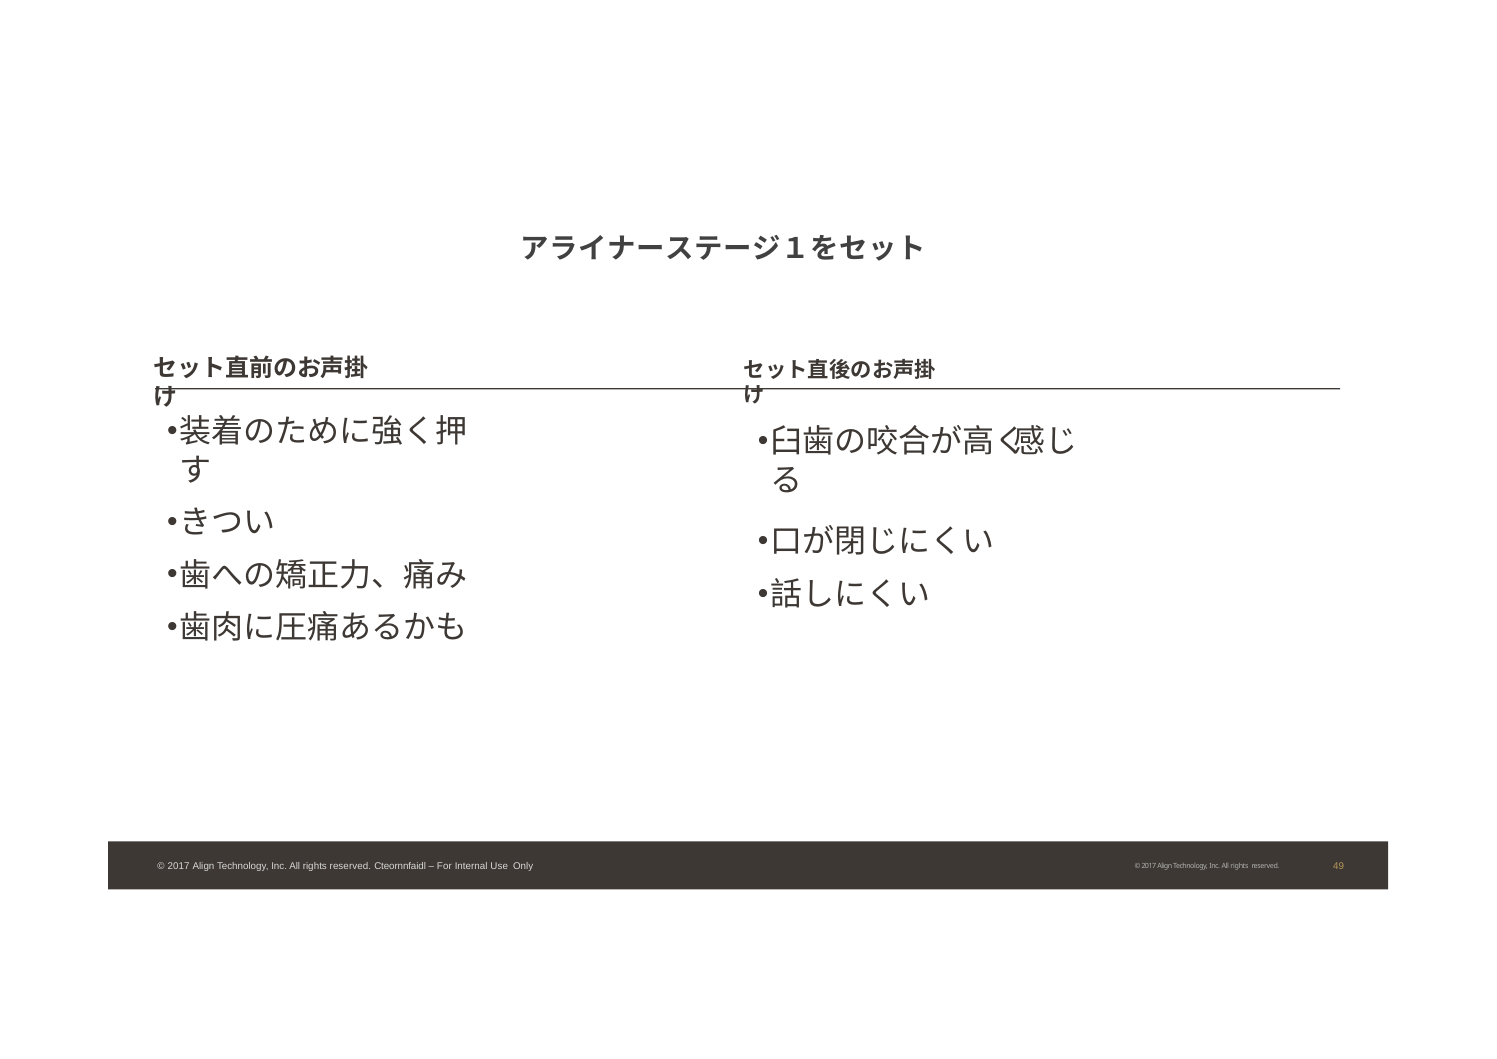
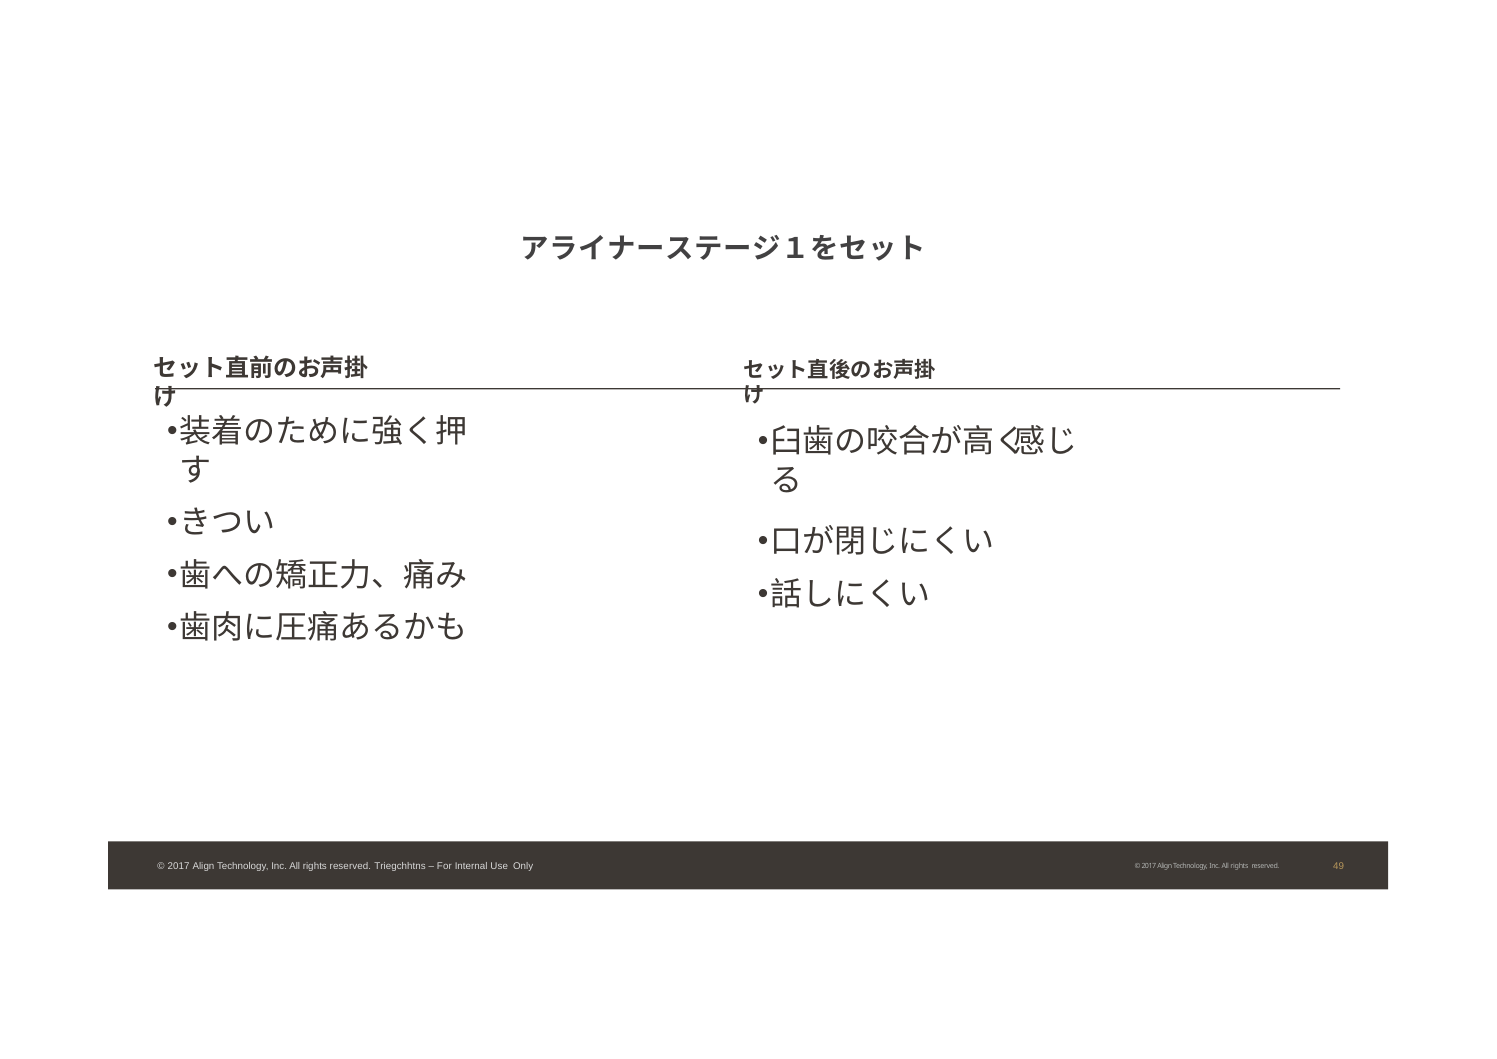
Cteornnfaidl: Cteornnfaidl -> Triegchhtns
